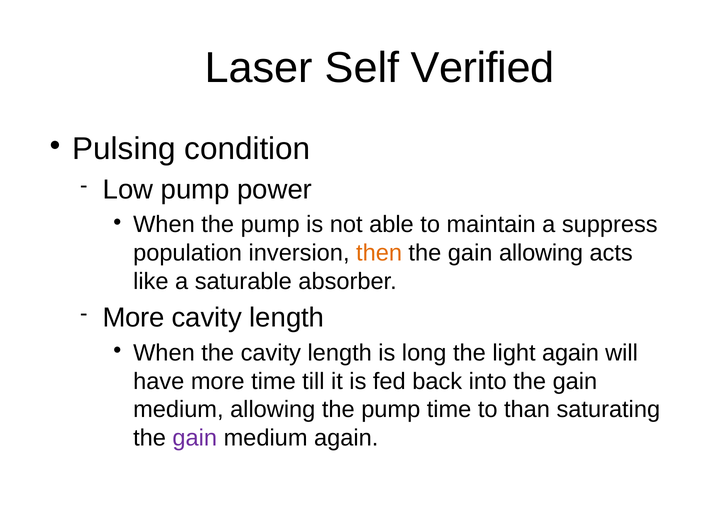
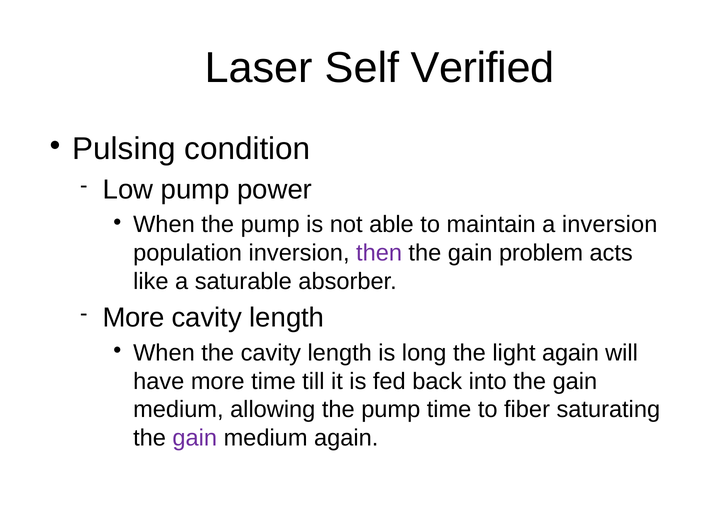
a suppress: suppress -> inversion
then colour: orange -> purple
gain allowing: allowing -> problem
than: than -> fiber
